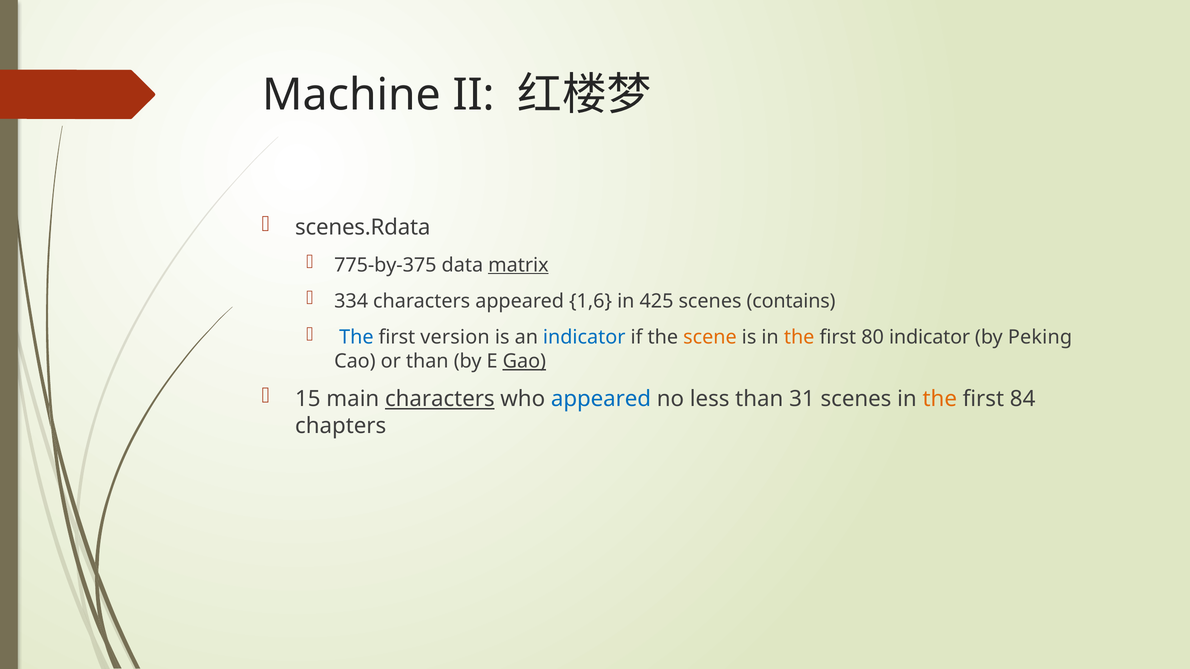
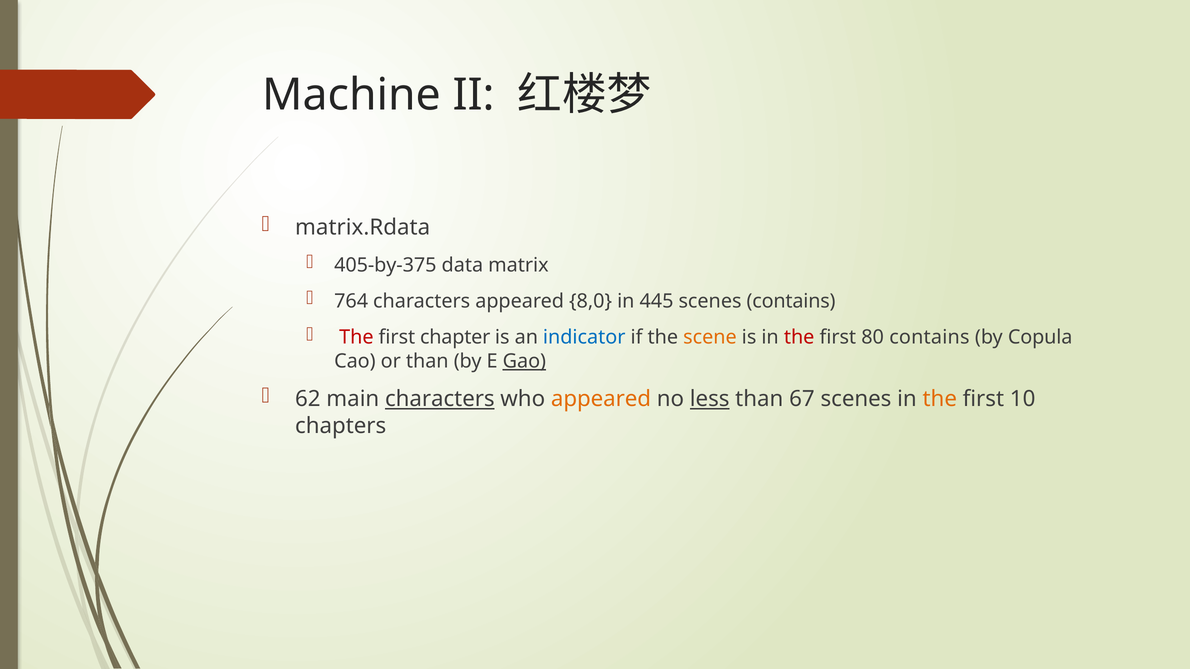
scenes.Rdata: scenes.Rdata -> matrix.Rdata
775-by-375: 775-by-375 -> 405-by-375
matrix underline: present -> none
334: 334 -> 764
1,6: 1,6 -> 8,0
425: 425 -> 445
The at (356, 338) colour: blue -> red
version: version -> chapter
the at (799, 338) colour: orange -> red
80 indicator: indicator -> contains
Peking: Peking -> Copula
15: 15 -> 62
appeared at (601, 399) colour: blue -> orange
less underline: none -> present
31: 31 -> 67
84: 84 -> 10
